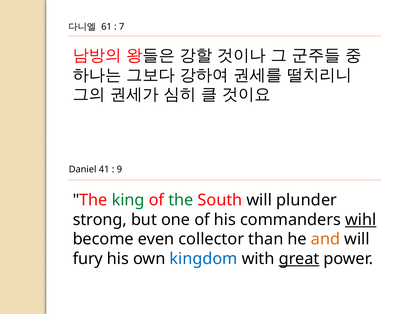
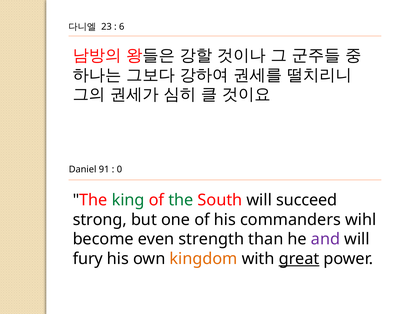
61: 61 -> 23
7: 7 -> 6
41: 41 -> 91
9: 9 -> 0
plunder: plunder -> succeed
wihl underline: present -> none
collector: collector -> strength
and colour: orange -> purple
kingdom colour: blue -> orange
